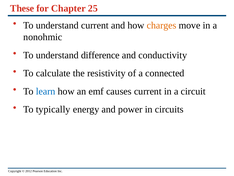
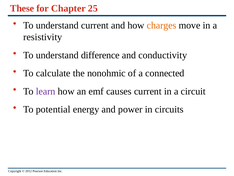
nonohmic: nonohmic -> resistivity
resistivity: resistivity -> nonohmic
learn colour: blue -> purple
typically: typically -> potential
